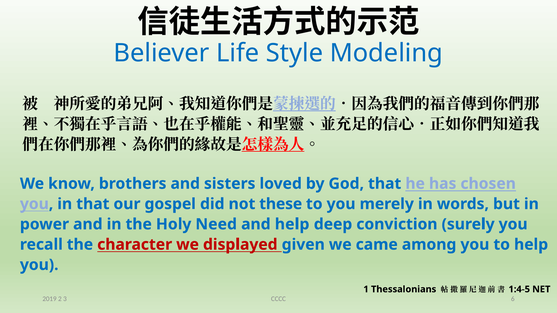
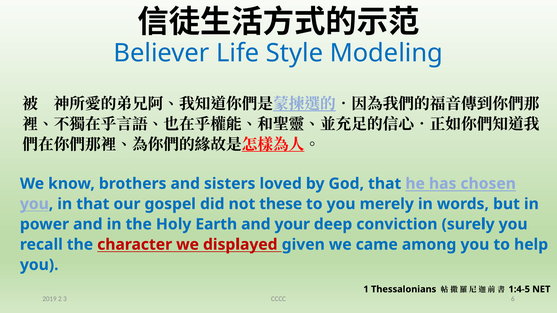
Need: Need -> Earth
and help: help -> your
